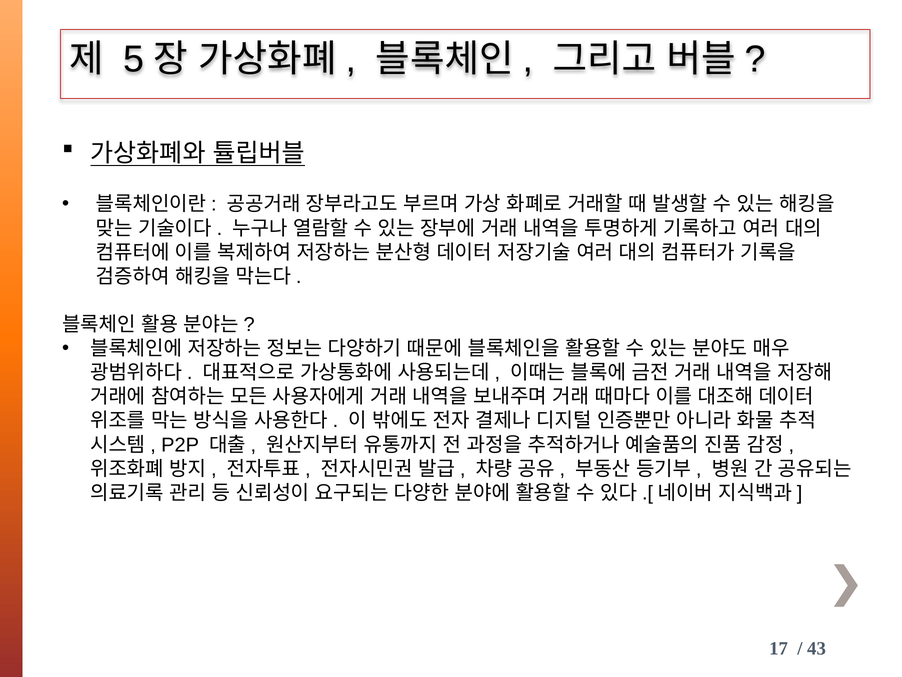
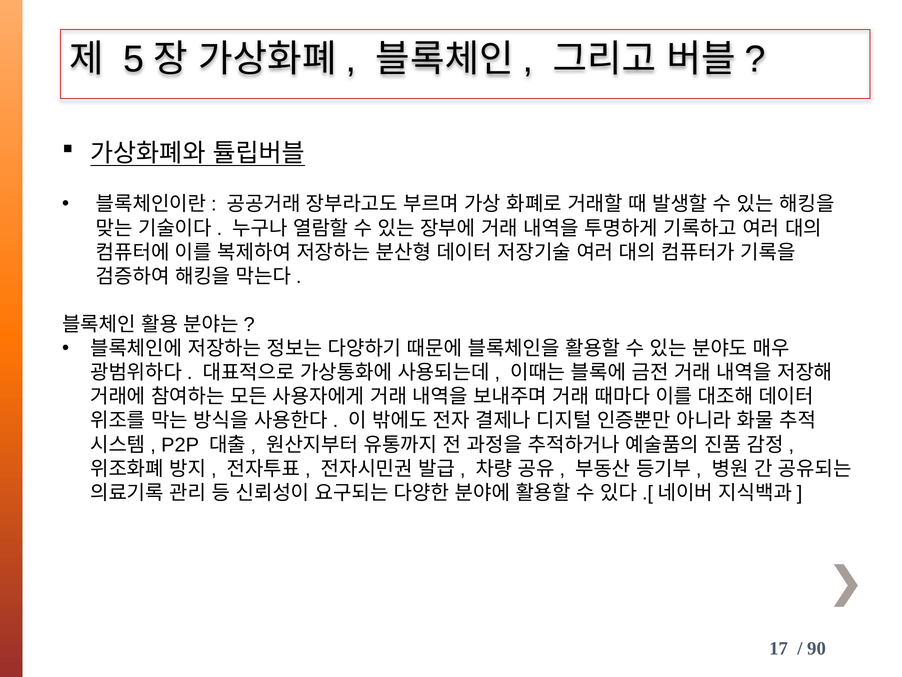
43: 43 -> 90
